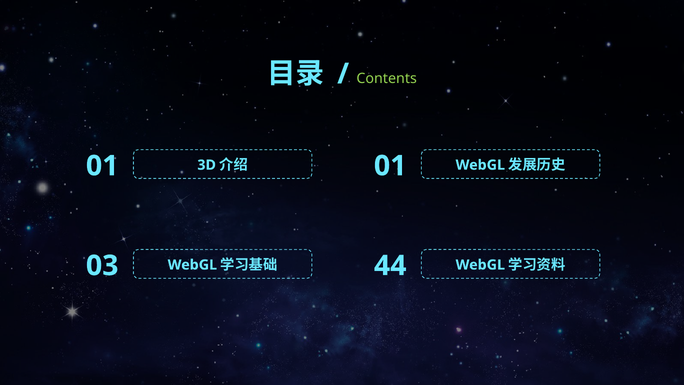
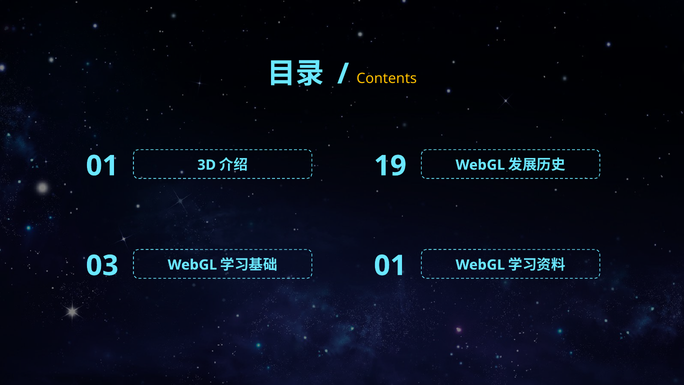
Contents colour: light green -> yellow
01 at (390, 166): 01 -> 19
44 at (390, 266): 44 -> 01
